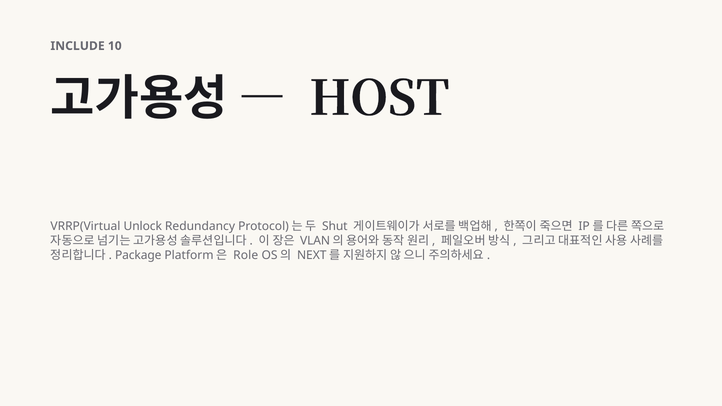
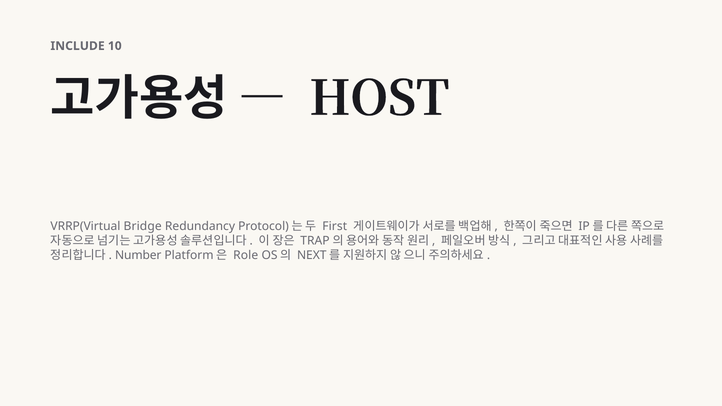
Unlock: Unlock -> Bridge
Shut: Shut -> First
VLAN: VLAN -> TRAP
Package: Package -> Number
